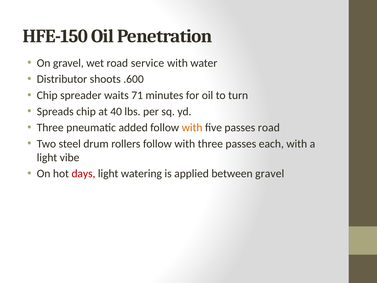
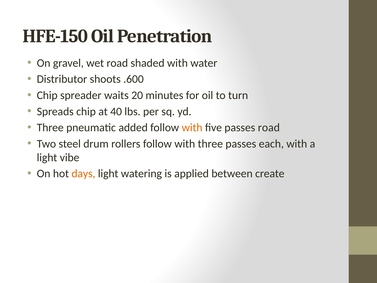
service: service -> shaded
71: 71 -> 20
days colour: red -> orange
between gravel: gravel -> create
